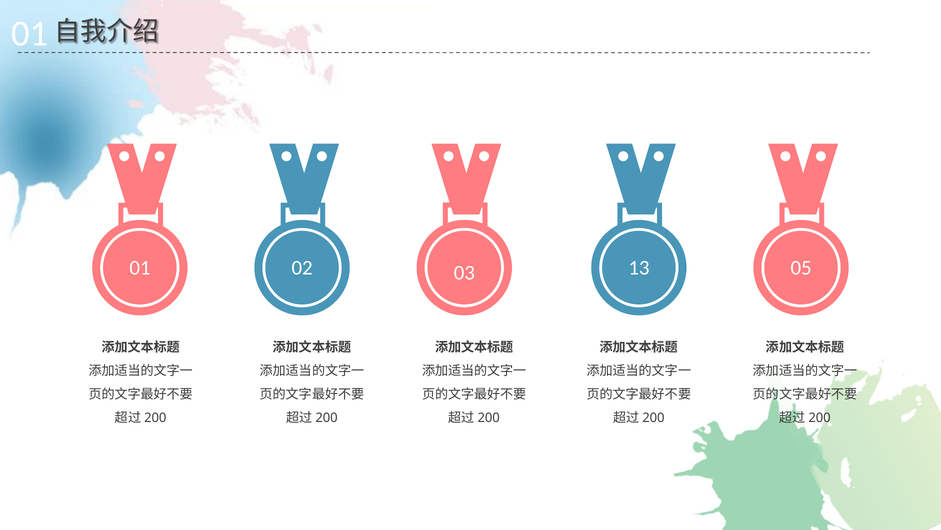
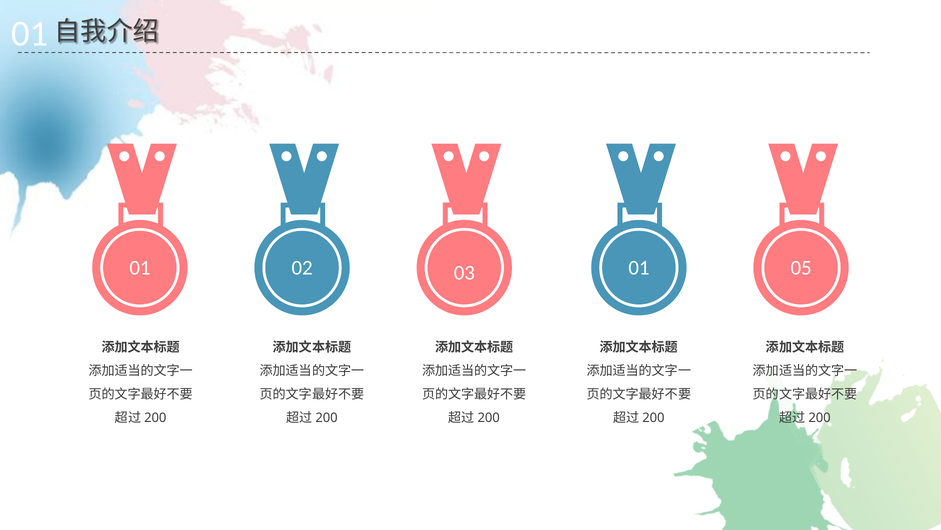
02 13: 13 -> 01
